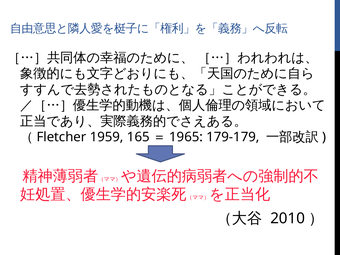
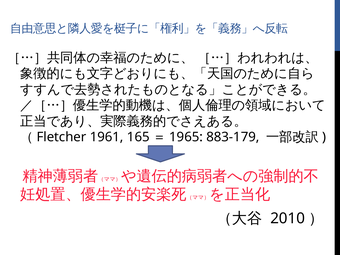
1959: 1959 -> 1961
179-179: 179-179 -> 883-179
